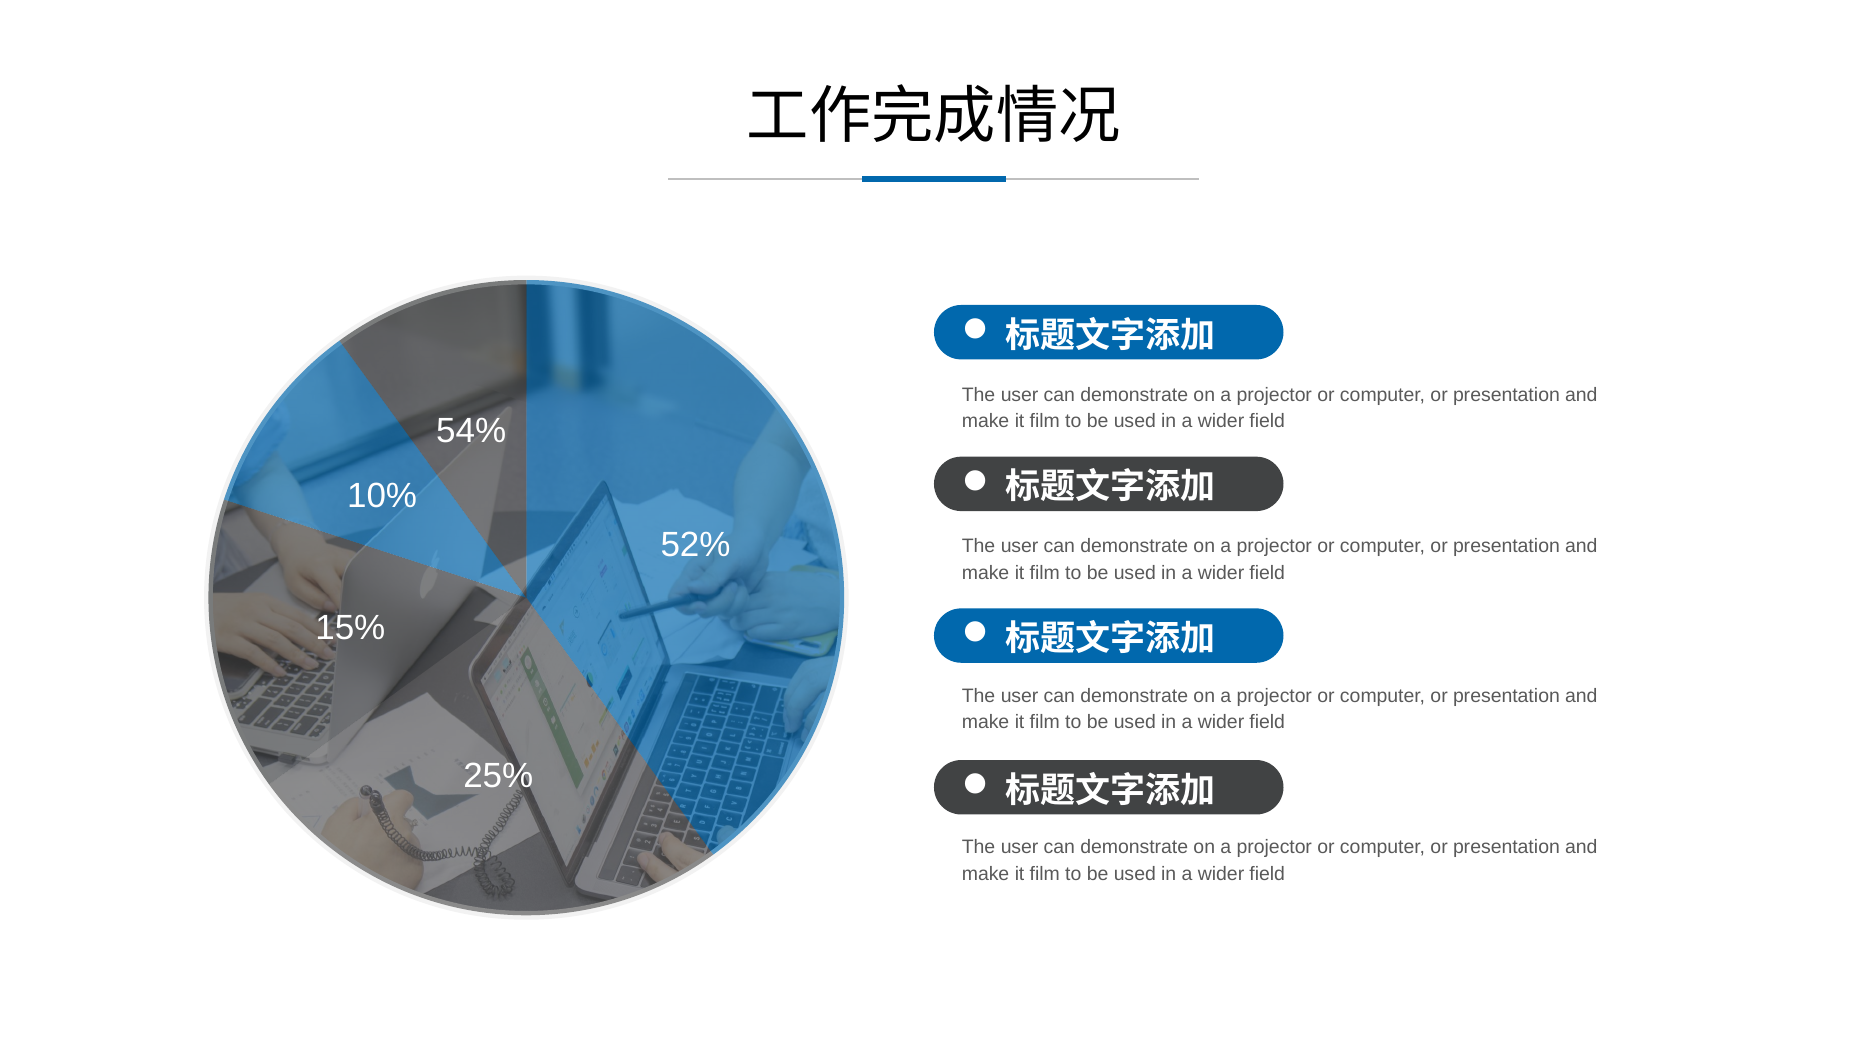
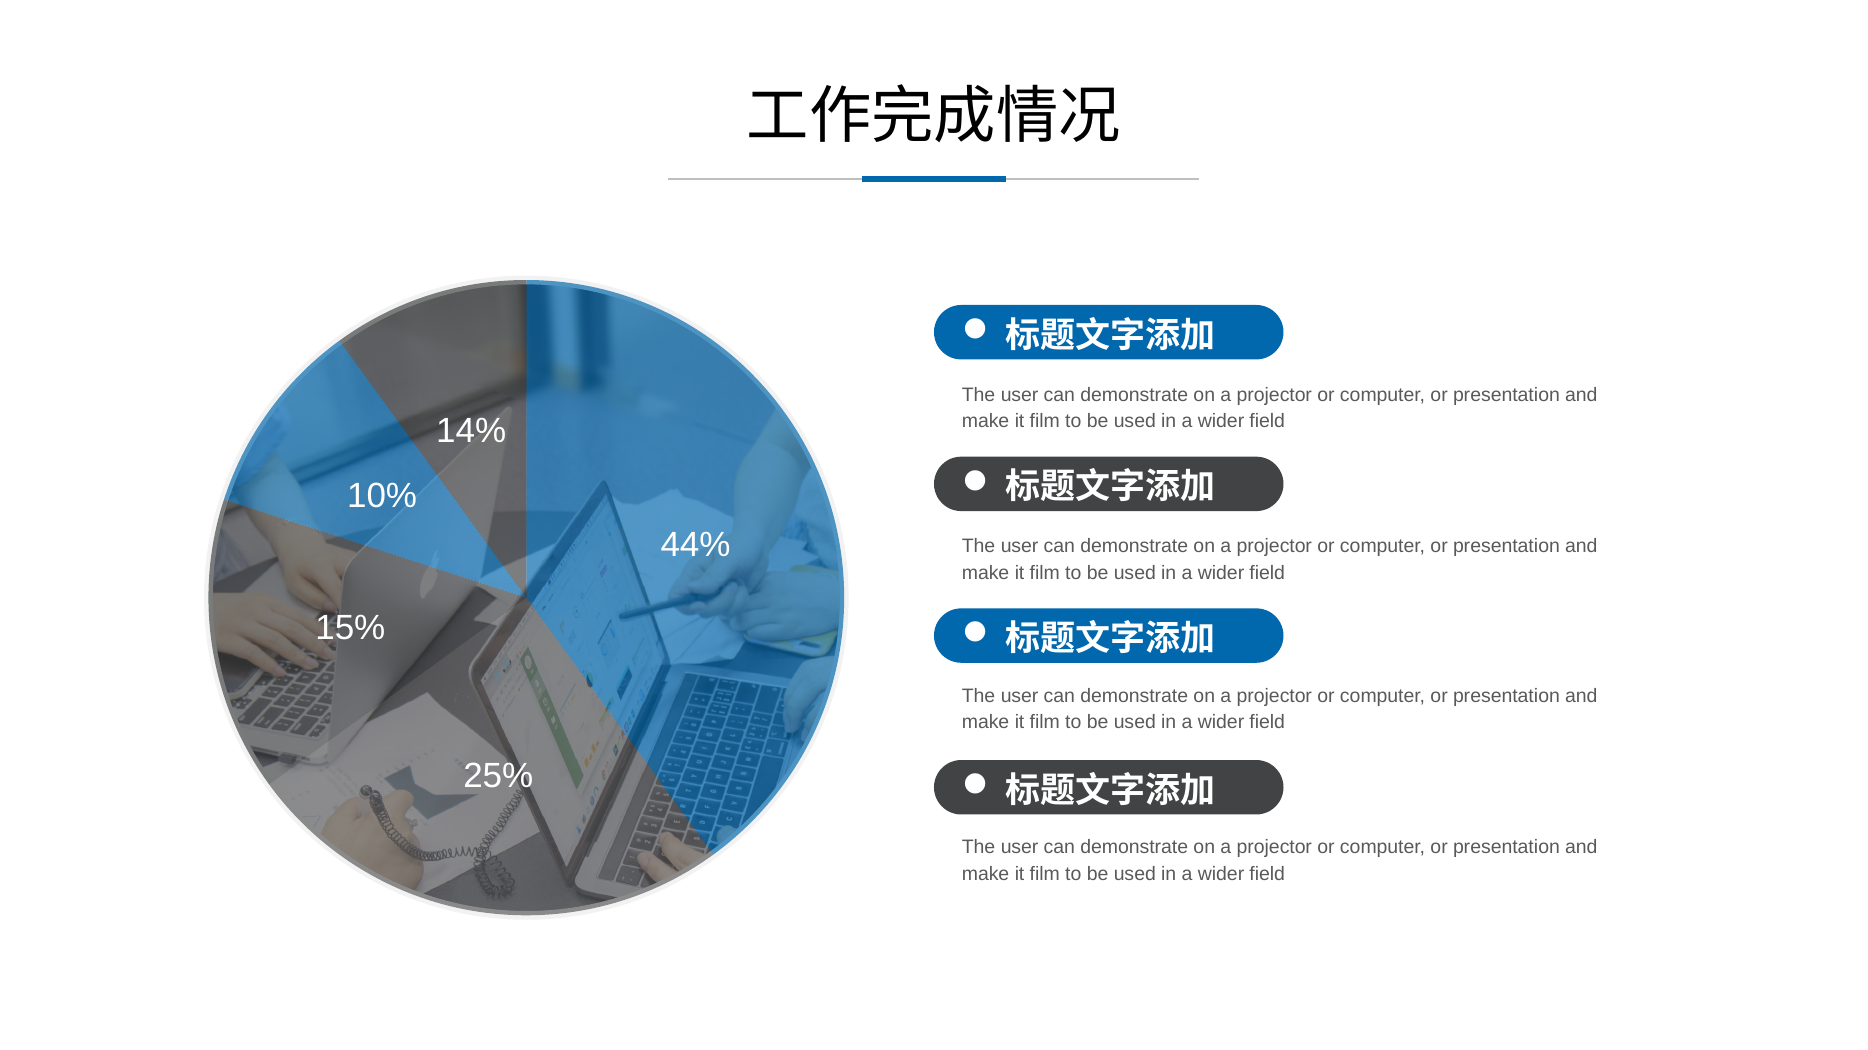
54%: 54% -> 14%
52%: 52% -> 44%
